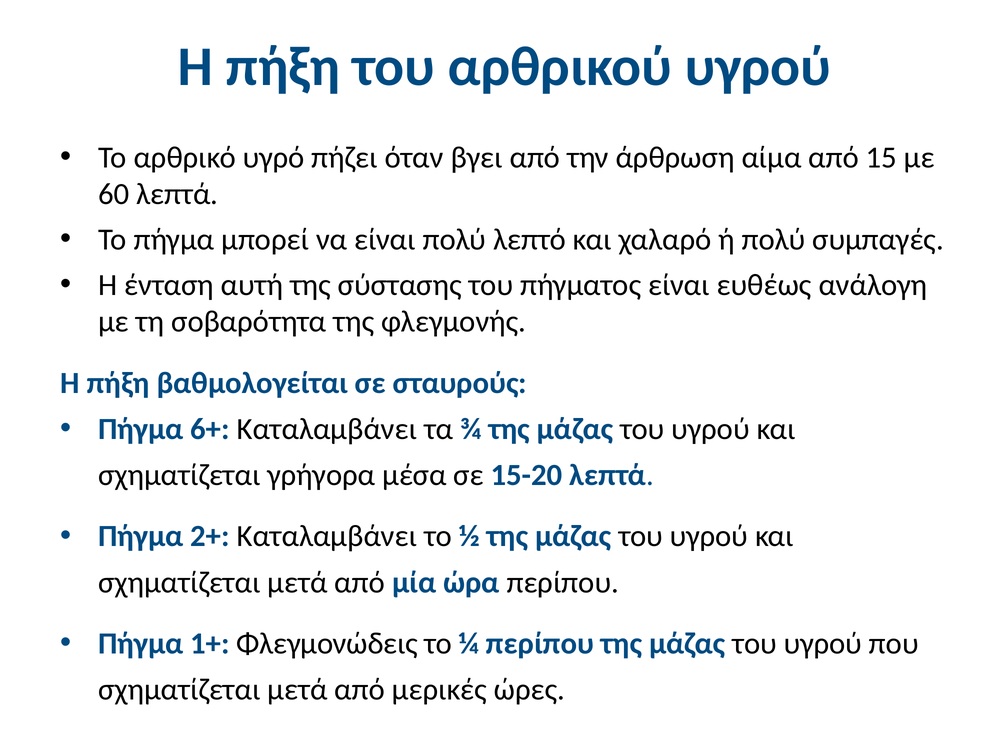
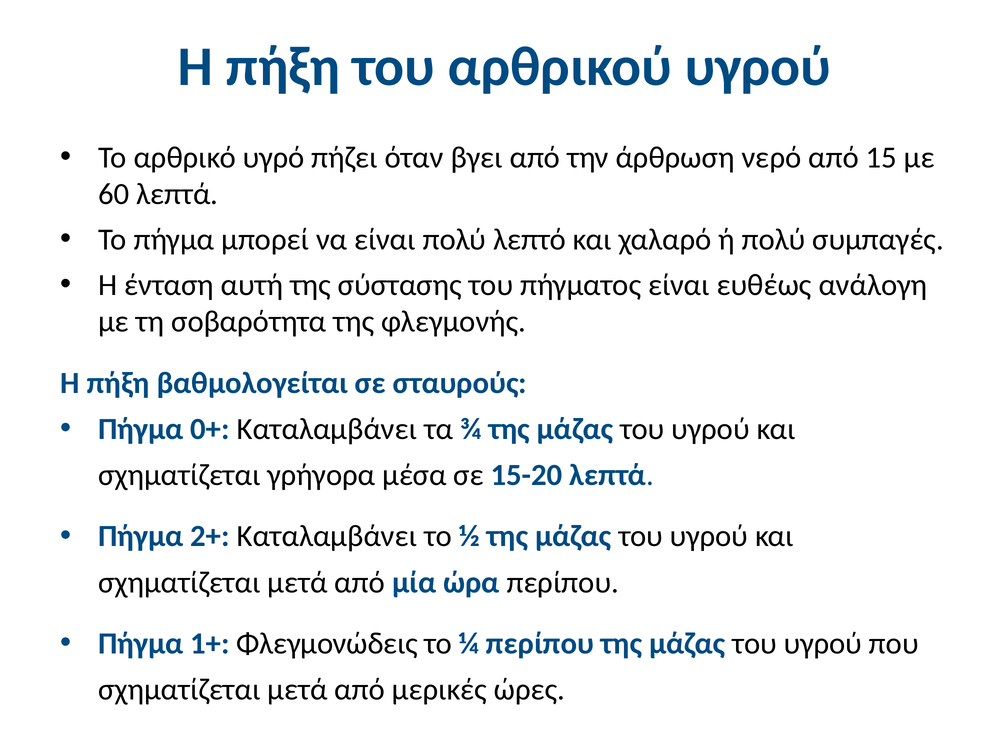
αίμα: αίμα -> νερό
6+: 6+ -> 0+
